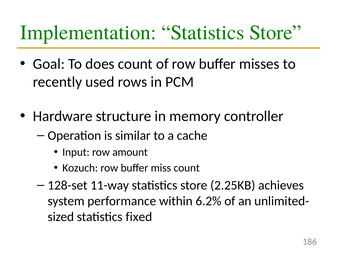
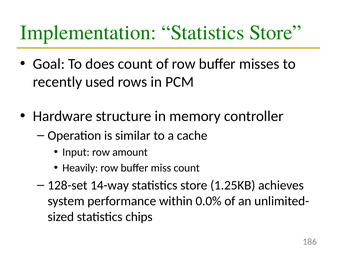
Kozuch: Kozuch -> Heavily
11-way: 11-way -> 14-way
2.25KB: 2.25KB -> 1.25KB
6.2%: 6.2% -> 0.0%
fixed: fixed -> chips
